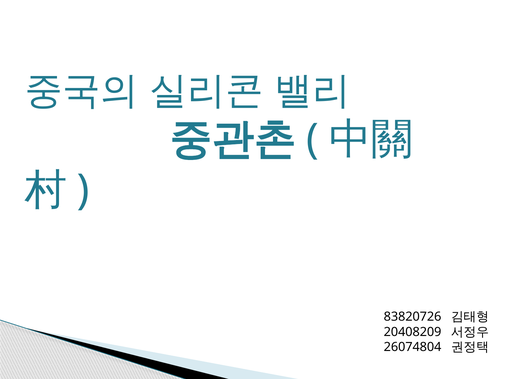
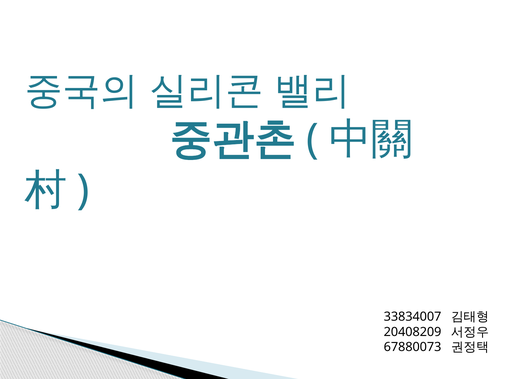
83820726: 83820726 -> 33834007
26074804: 26074804 -> 67880073
